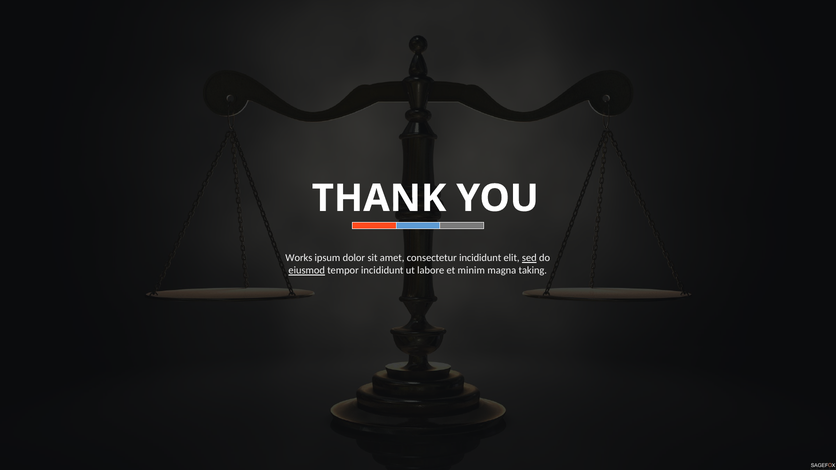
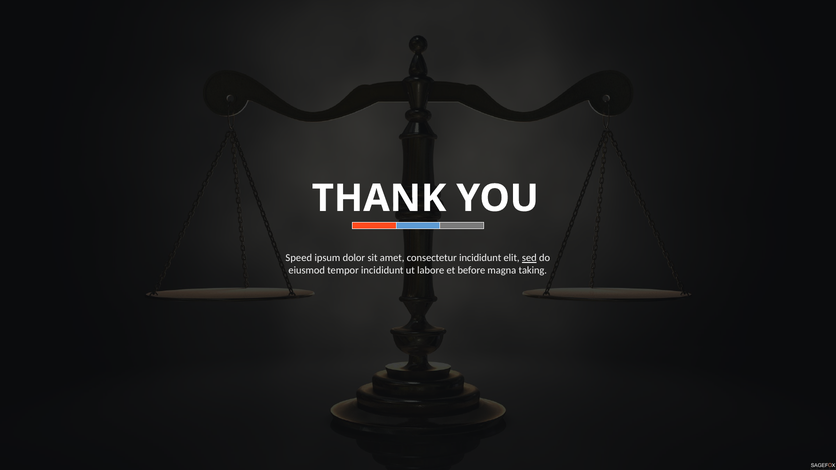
Works: Works -> Speed
eiusmod underline: present -> none
minim: minim -> before
